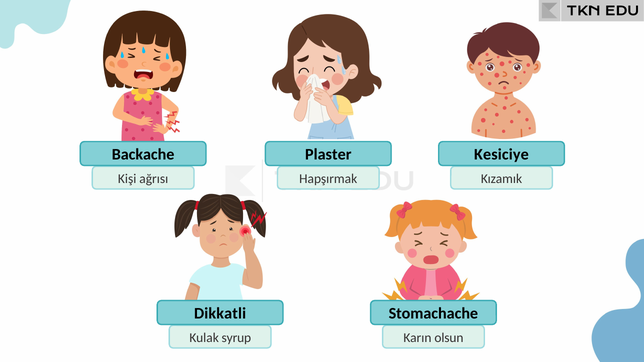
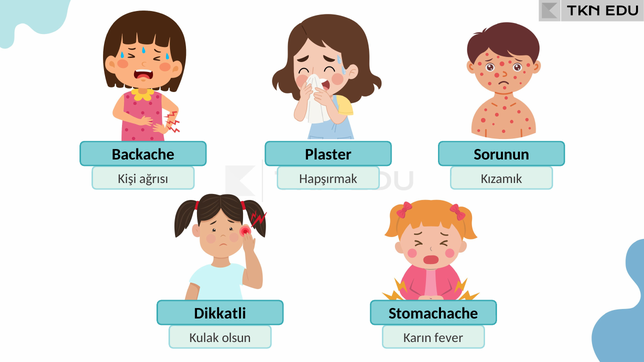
Kesiciye: Kesiciye -> Sorunun
syrup: syrup -> olsun
olsun: olsun -> fever
